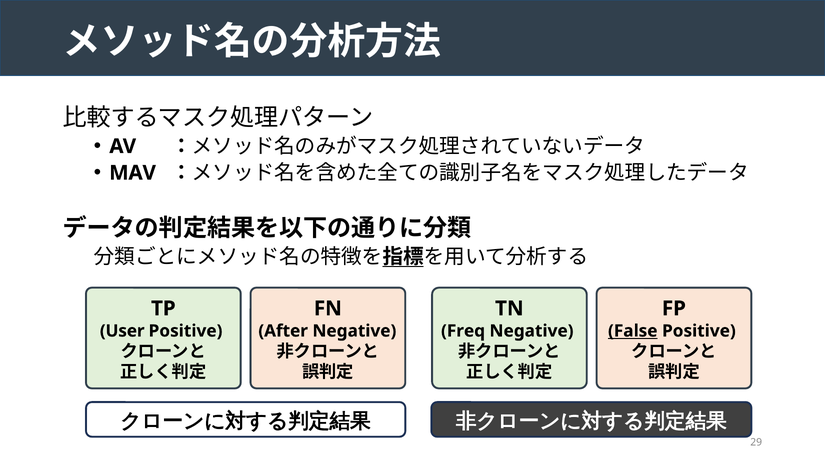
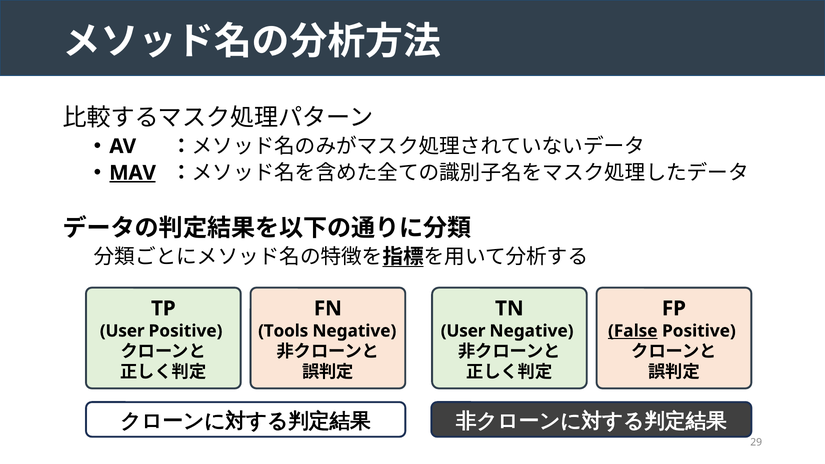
MAV underline: none -> present
After: After -> Tools
Freq at (463, 331): Freq -> User
